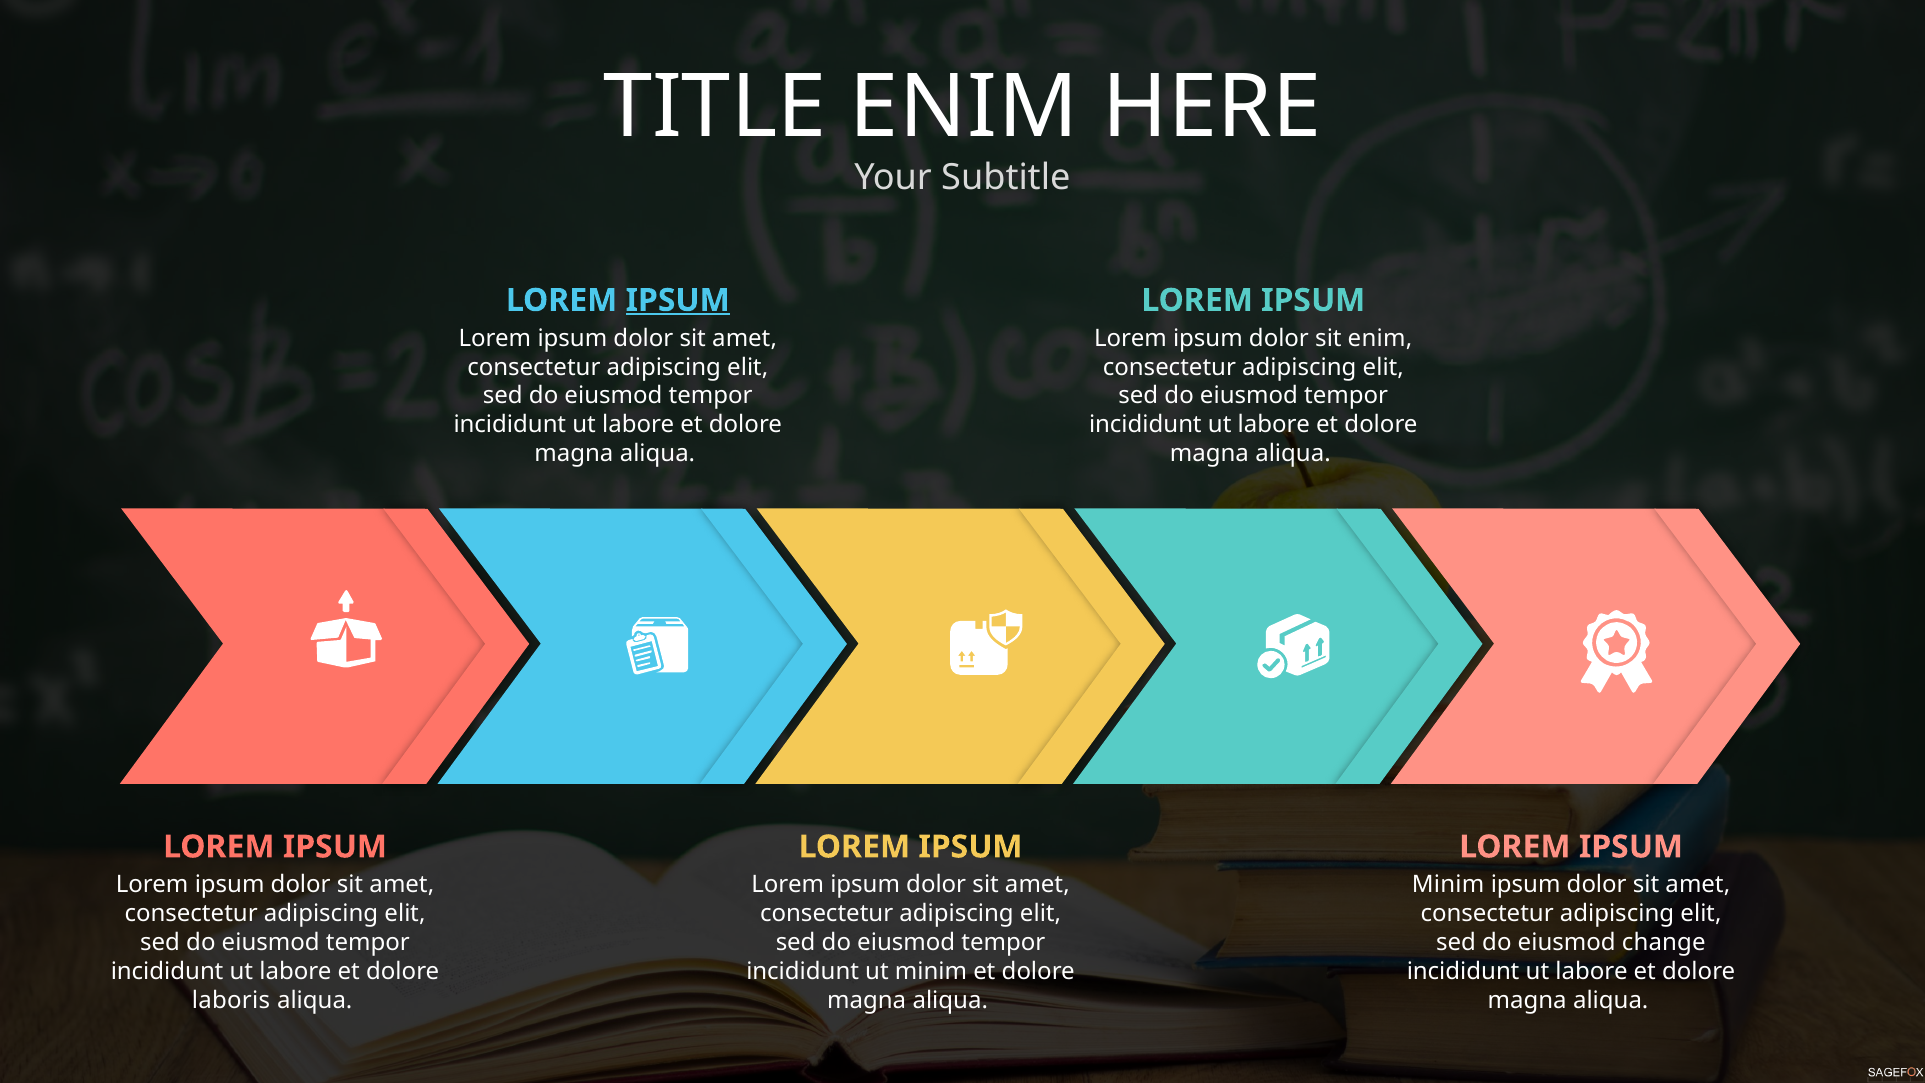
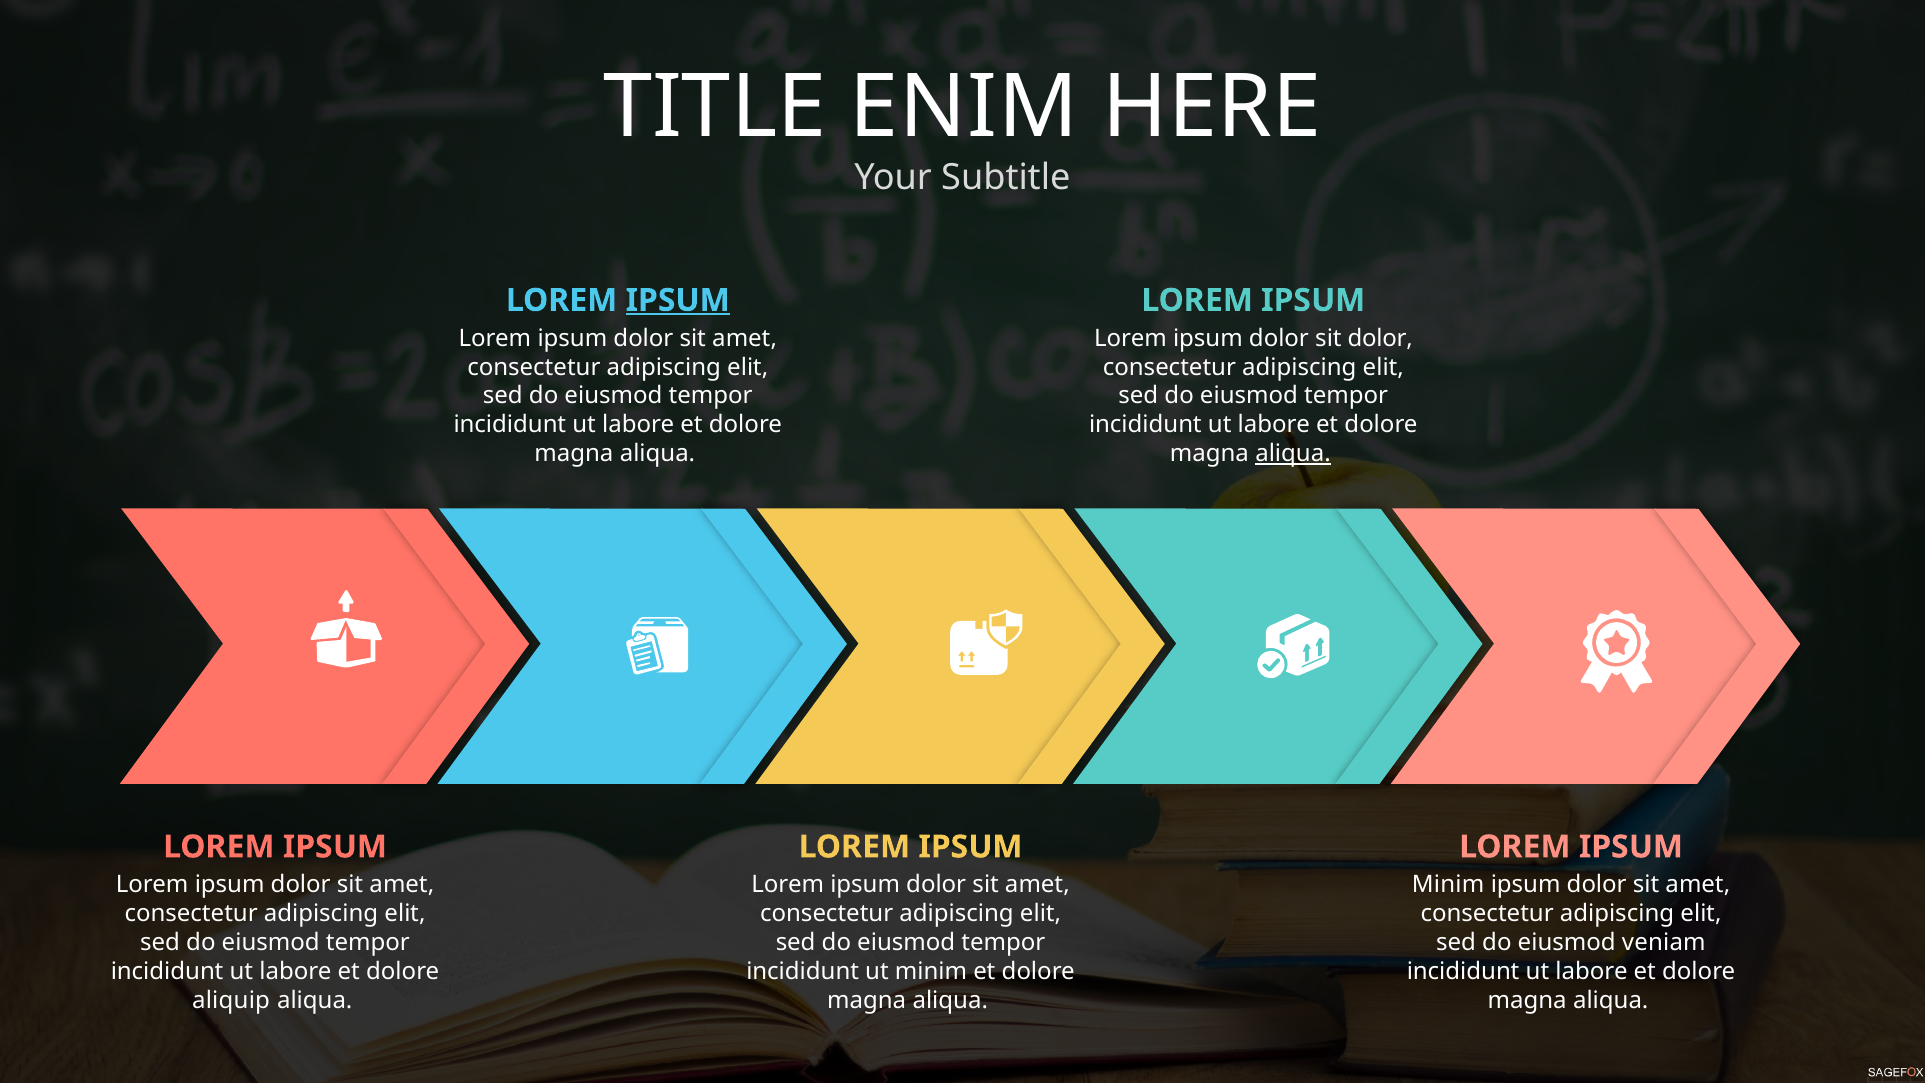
sit enim: enim -> dolor
aliqua at (1293, 454) underline: none -> present
change: change -> veniam
laboris: laboris -> aliquip
